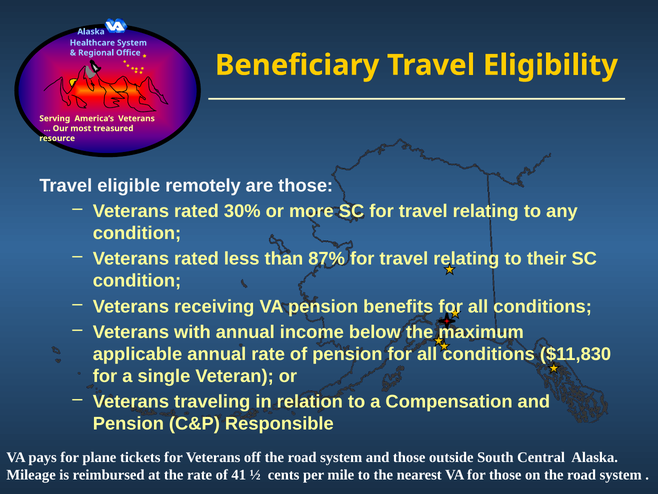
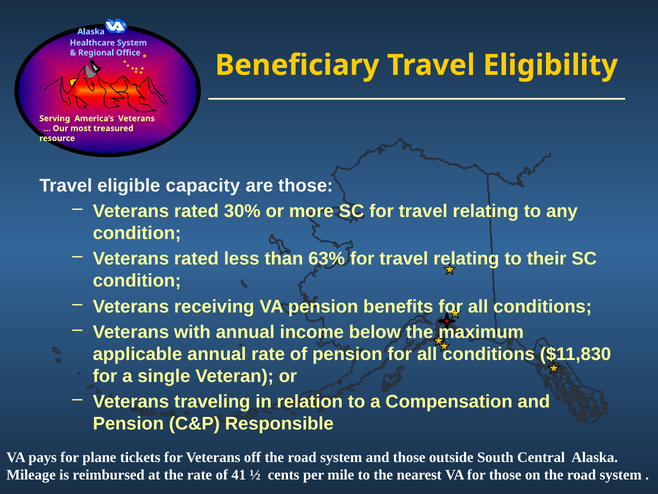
remotely: remotely -> capacity
87%: 87% -> 63%
